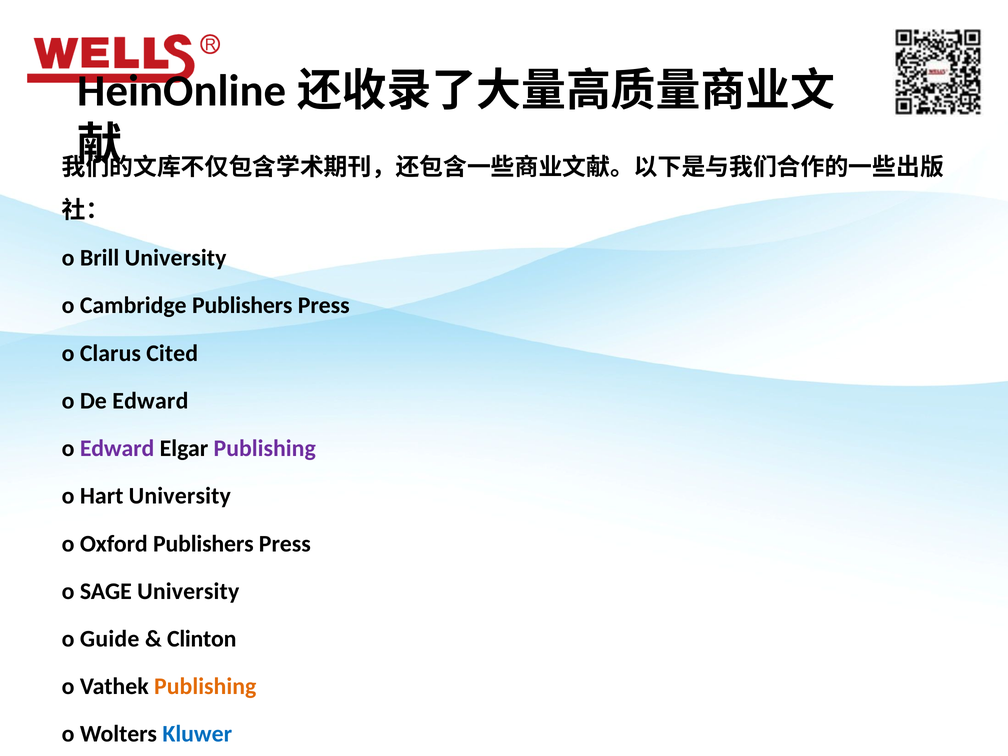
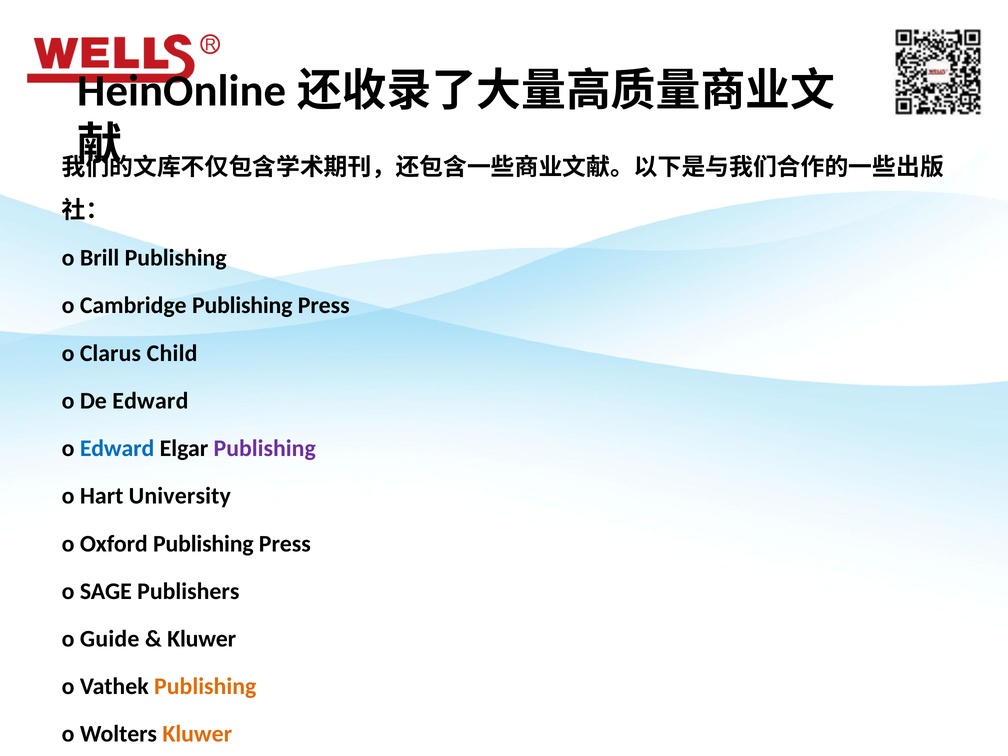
Brill University: University -> Publishing
Cambridge Publishers: Publishers -> Publishing
Cited: Cited -> Child
Edward at (117, 448) colour: purple -> blue
Oxford Publishers: Publishers -> Publishing
SAGE University: University -> Publishers
Clinton at (202, 639): Clinton -> Kluwer
Kluwer at (197, 734) colour: blue -> orange
